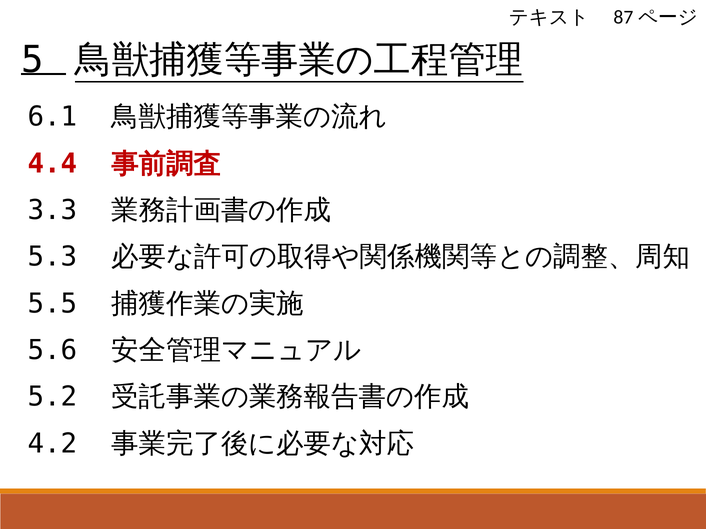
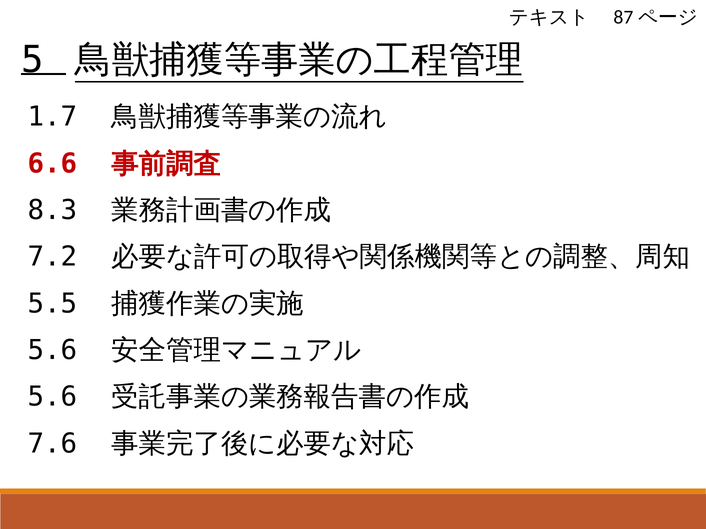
6.1: 6.1 -> 1.7
4.4: 4.4 -> 6.6
3.3: 3.3 -> 8.3
5.3: 5.3 -> 7.2
5.2 at (53, 397): 5.2 -> 5.6
4.2: 4.2 -> 7.6
